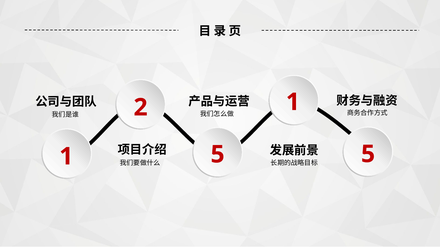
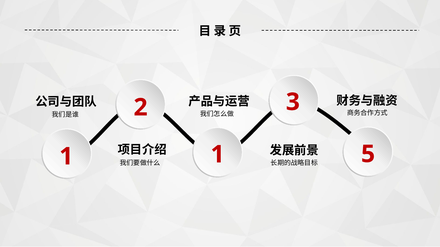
2 1: 1 -> 3
5 at (218, 155): 5 -> 1
